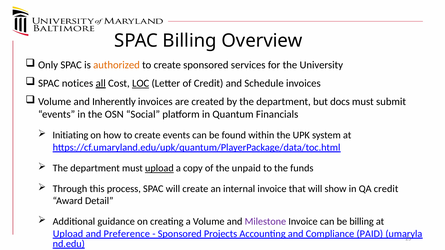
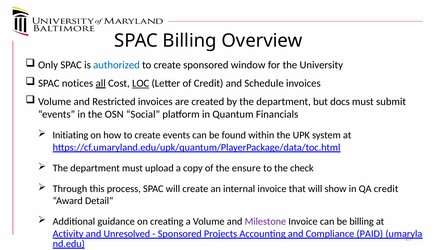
authorized colour: orange -> blue
services: services -> window
Inherently: Inherently -> Restricted
upload at (159, 168) underline: present -> none
unpaid: unpaid -> ensure
funds: funds -> check
Upload at (68, 234): Upload -> Activity
Preference: Preference -> Unresolved
